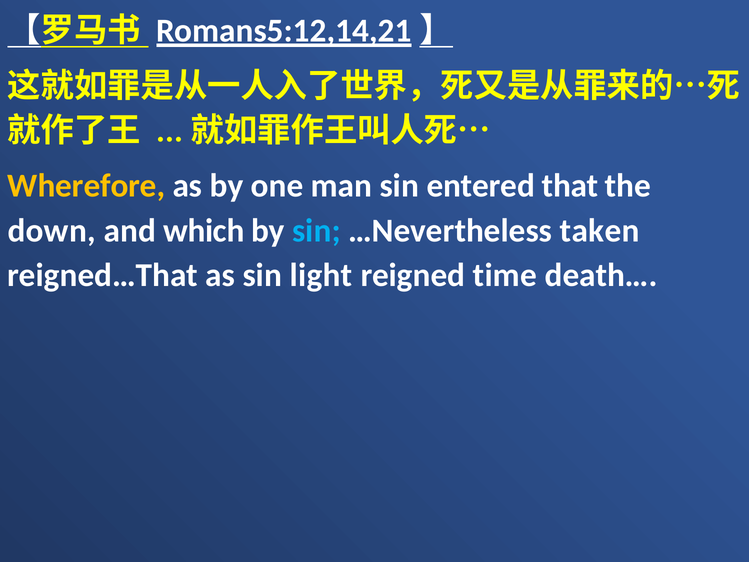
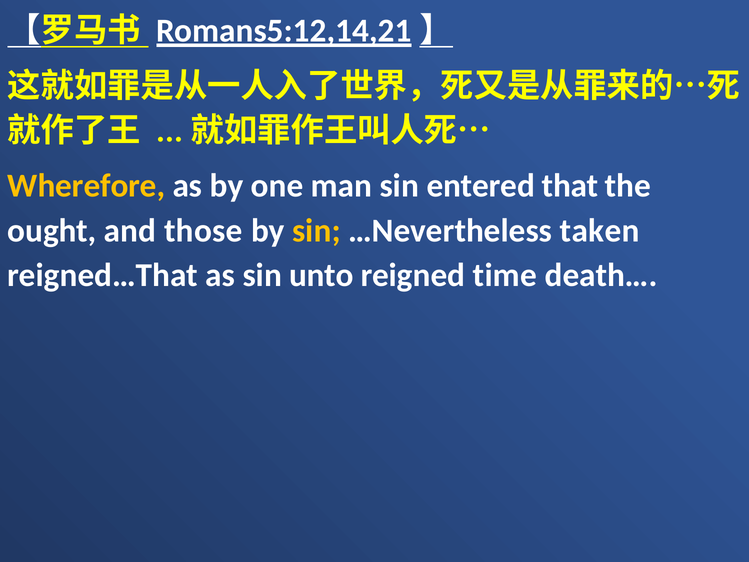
down: down -> ought
which: which -> those
sin at (316, 231) colour: light blue -> yellow
light: light -> unto
